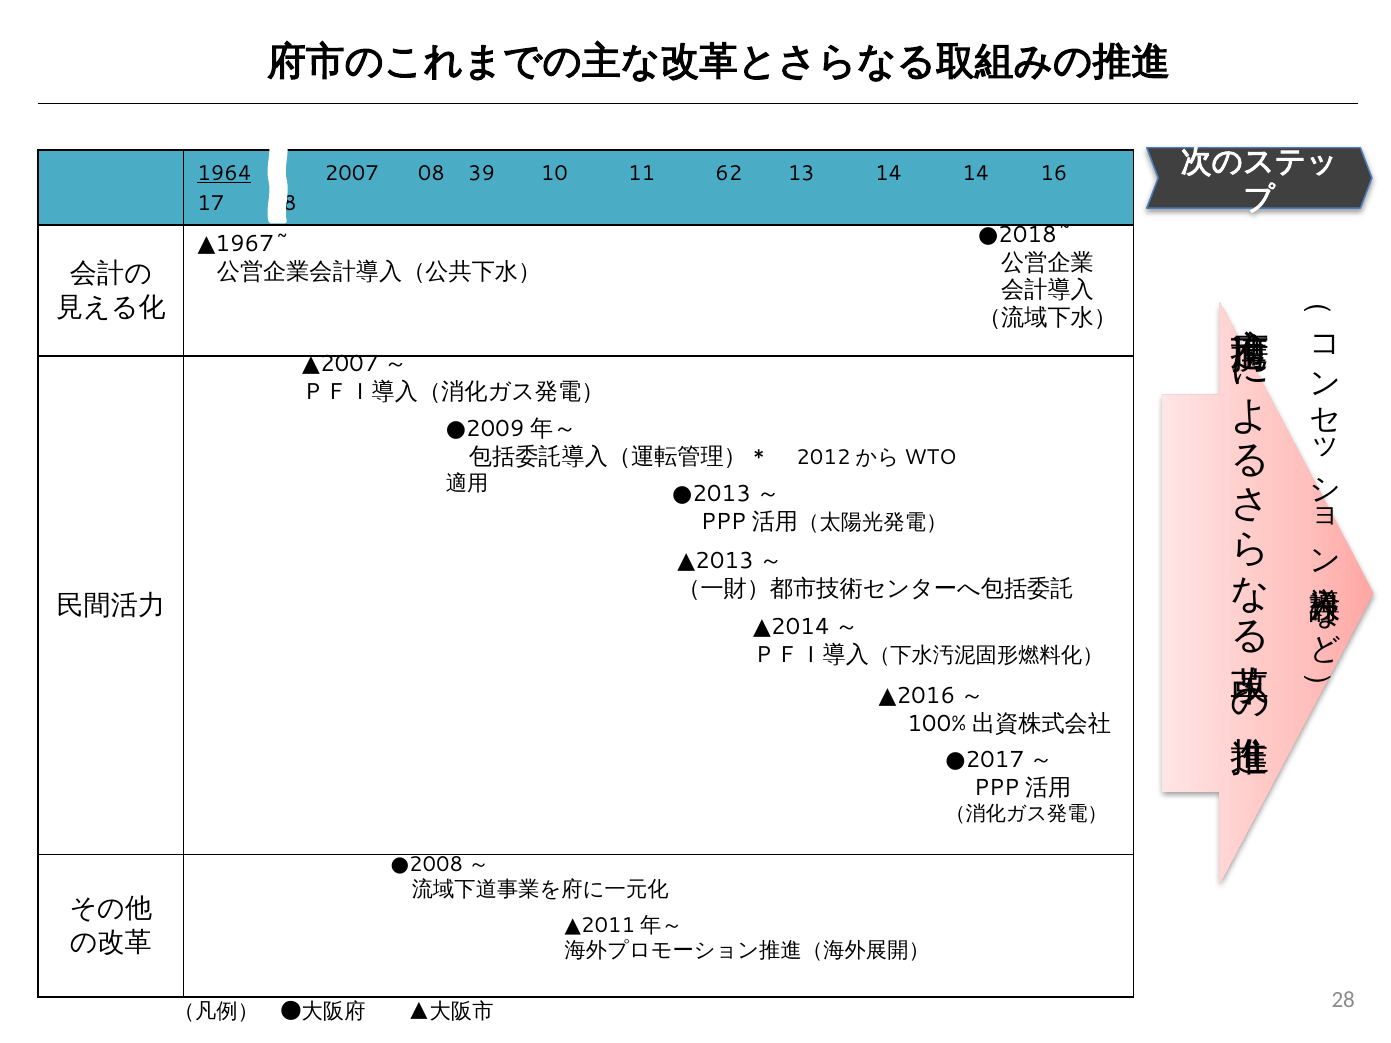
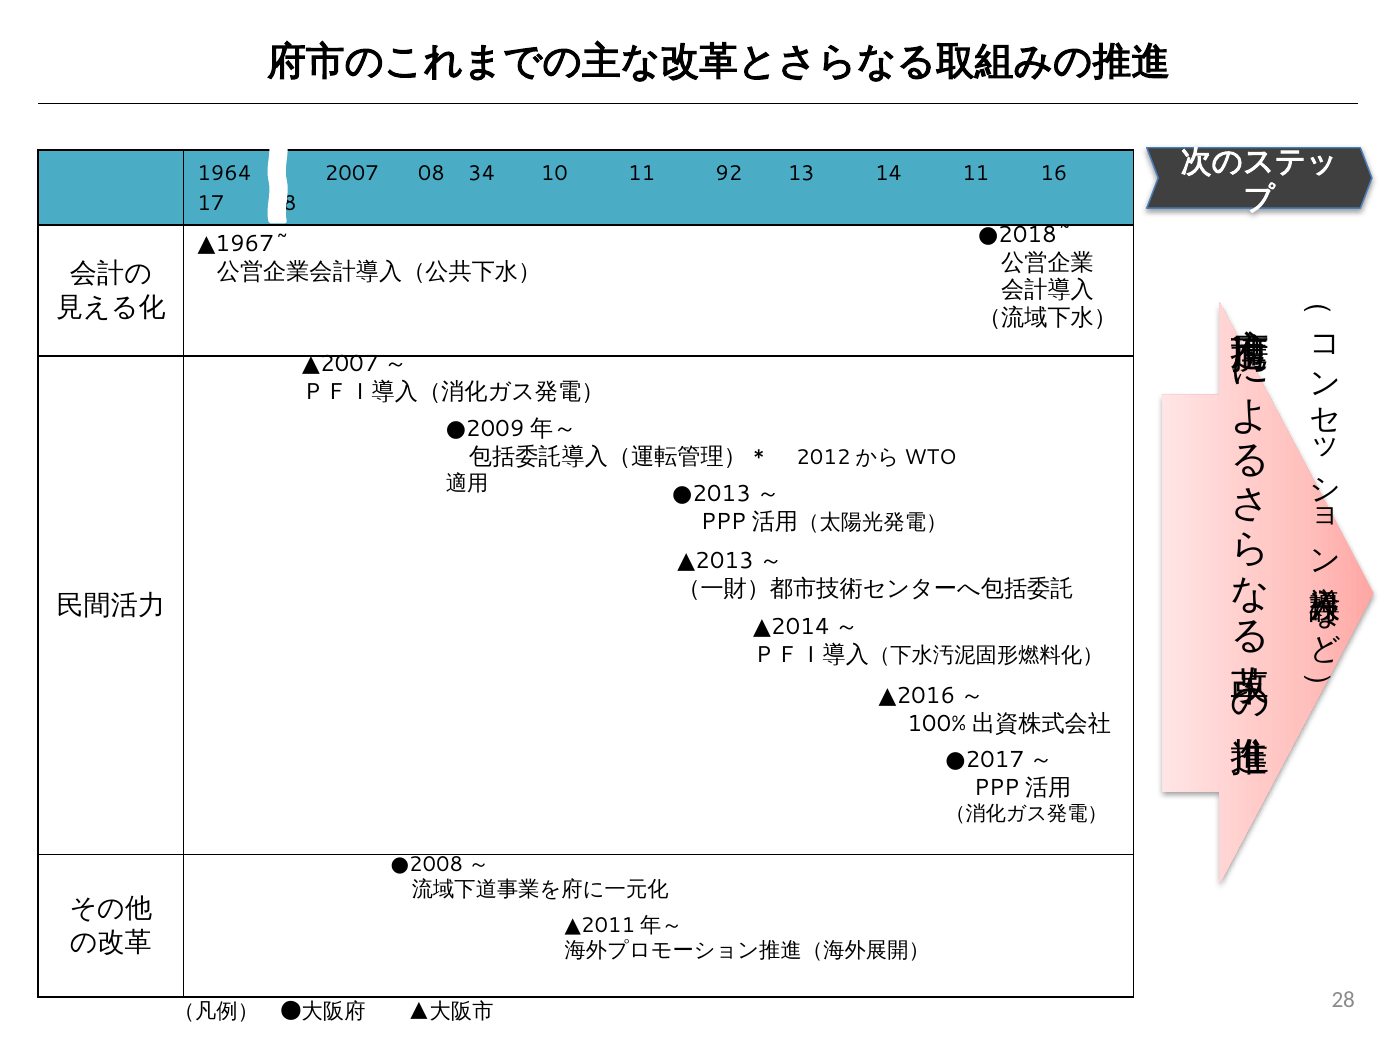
1964 underline: present -> none
39: 39 -> 34
62: 62 -> 92
14 14: 14 -> 11
